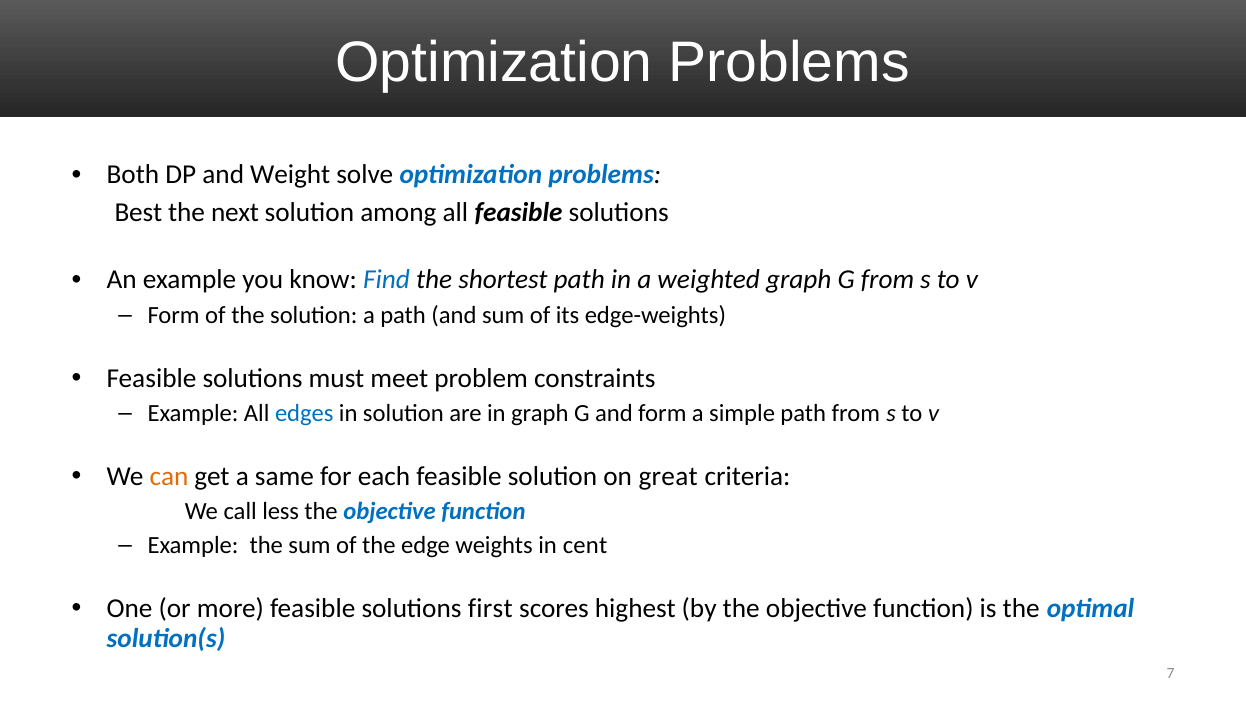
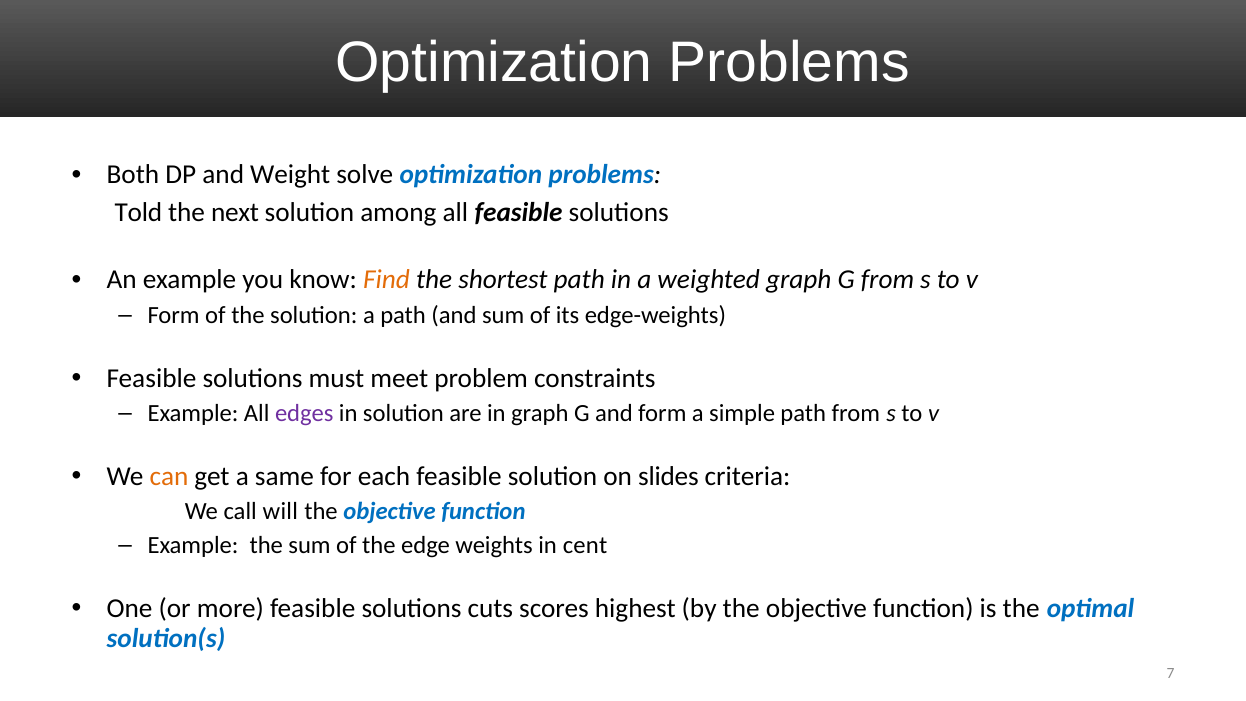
Best: Best -> Told
Find colour: blue -> orange
edges colour: blue -> purple
great: great -> slides
less: less -> will
first: first -> cuts
